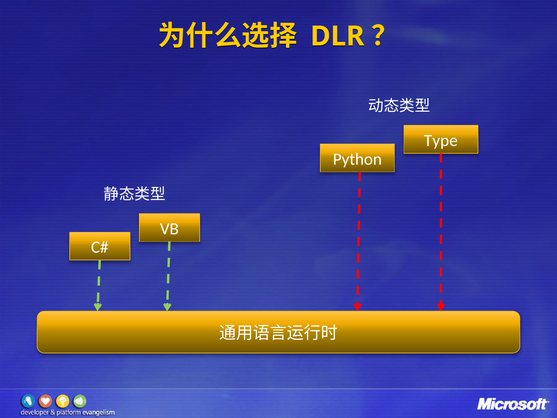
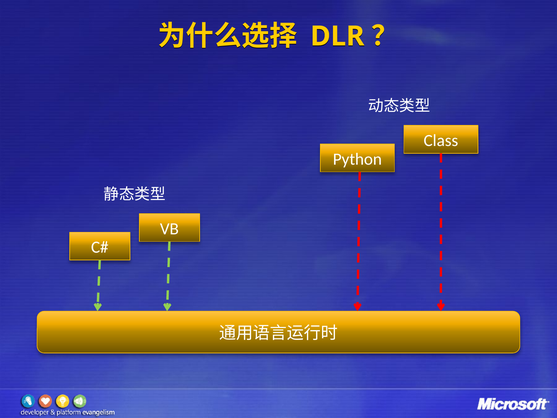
Type: Type -> Class
